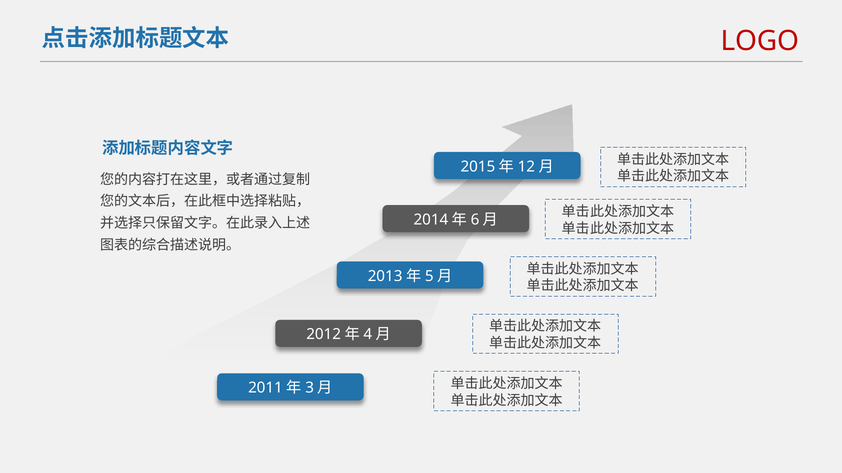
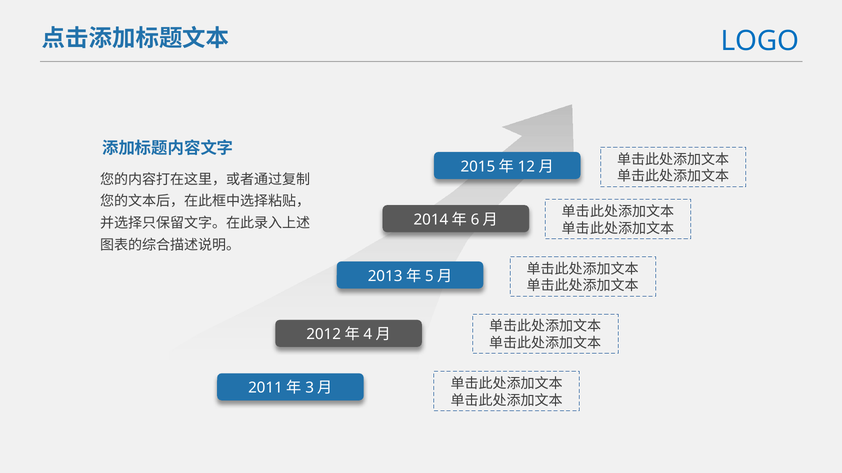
LOGO colour: red -> blue
